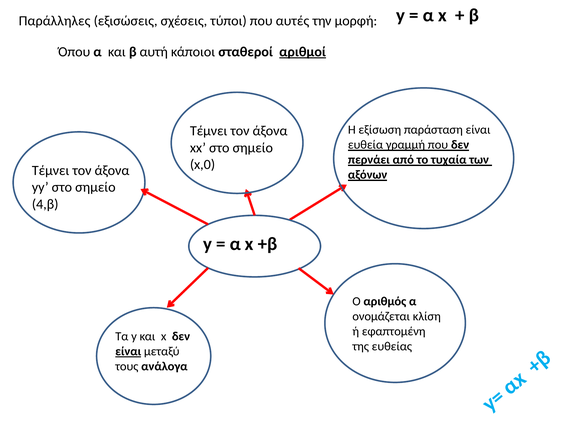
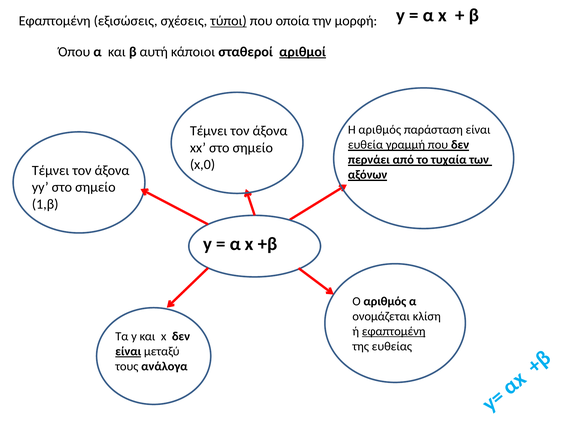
Παράλληλες at (55, 21): Παράλληλες -> Εφαπτομένη
τύποι underline: none -> present
αυτές: αυτές -> οποία
Η εξίσωση: εξίσωση -> αριθμός
4,β: 4,β -> 1,β
εφαπτομένη at (394, 331) underline: none -> present
